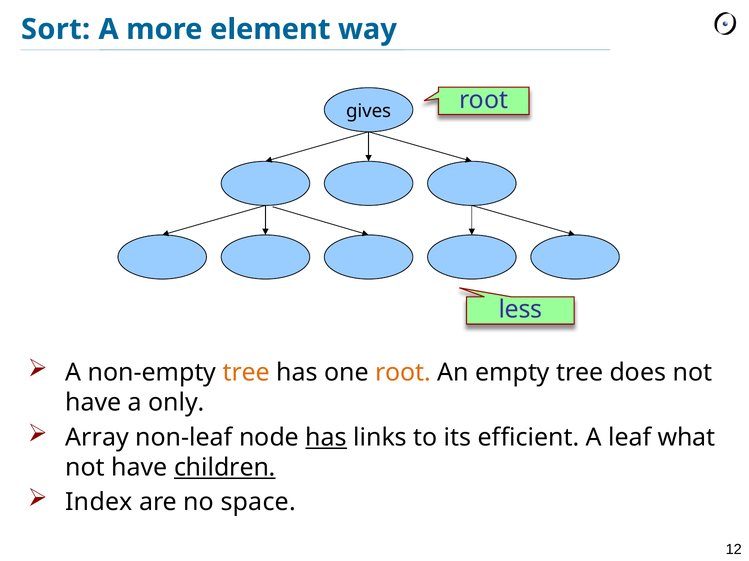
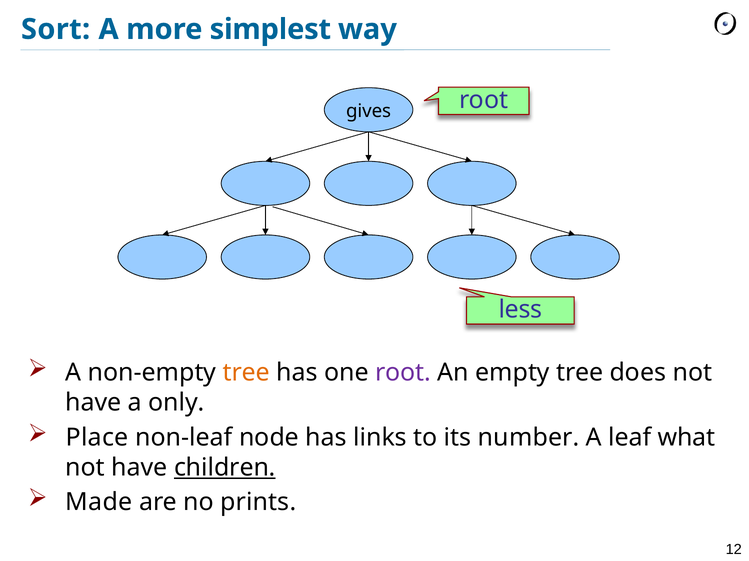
element: element -> simplest
root at (403, 373) colour: orange -> purple
Array: Array -> Place
has at (326, 438) underline: present -> none
efficient: efficient -> number
Index: Index -> Made
space: space -> prints
